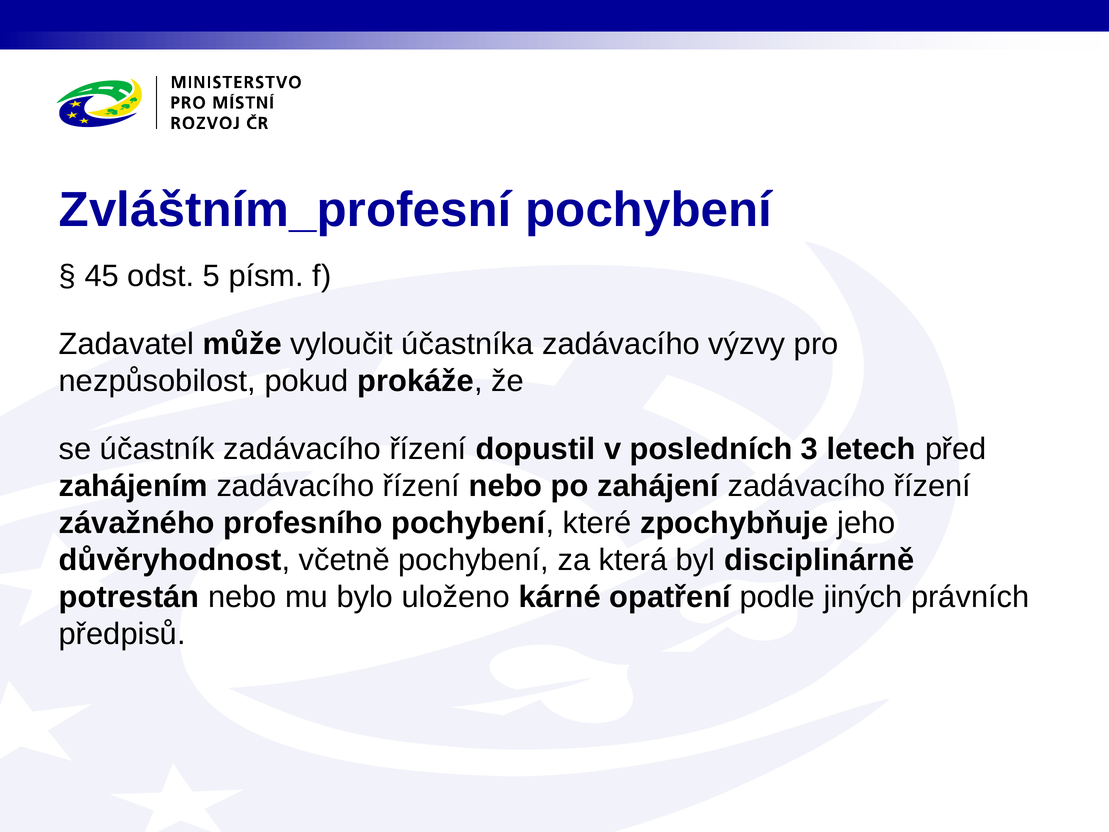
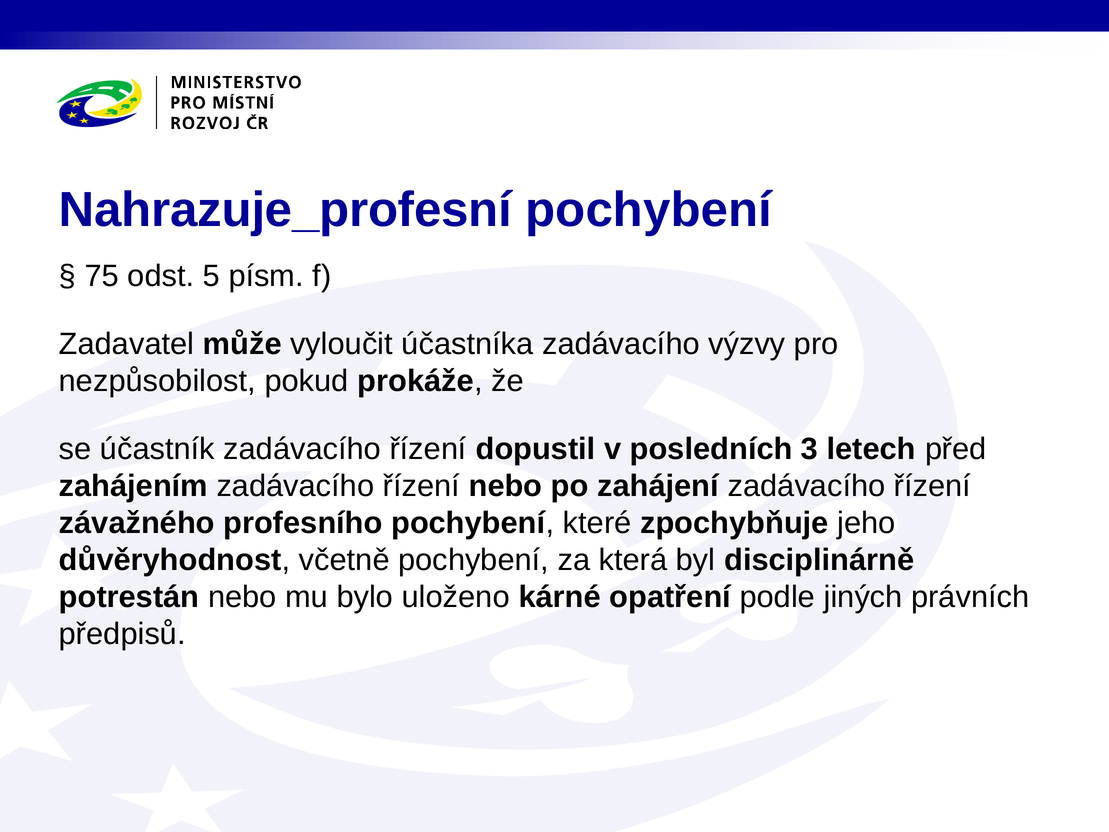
Zvláštním_profesní: Zvláštním_profesní -> Nahrazuje_profesní
45: 45 -> 75
